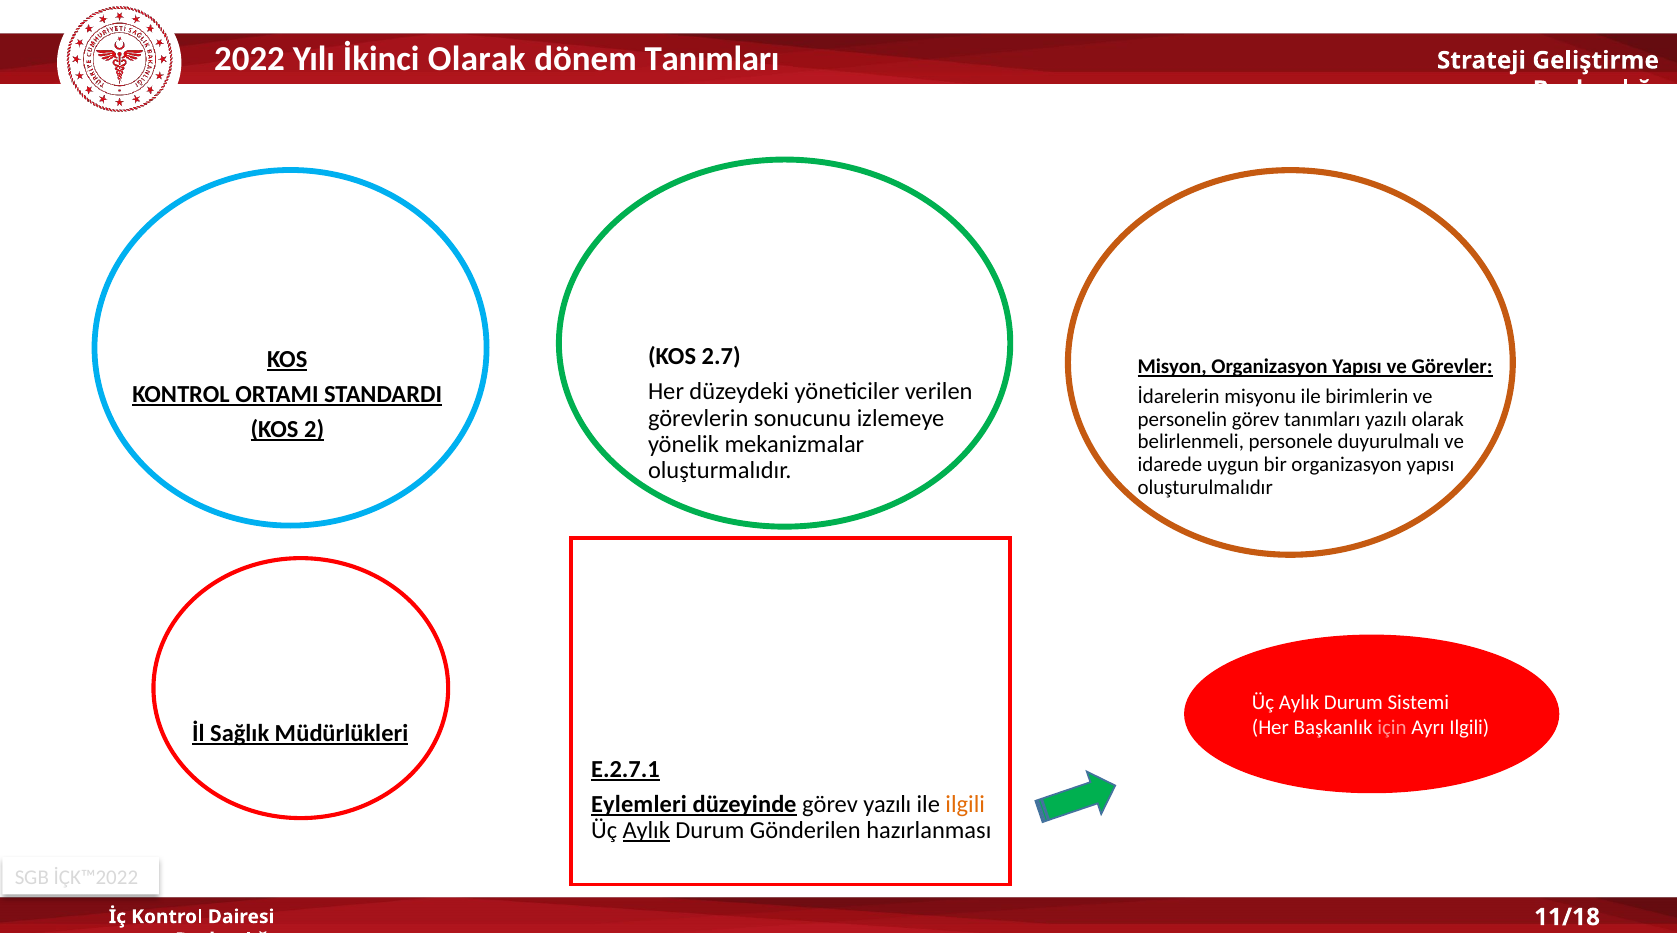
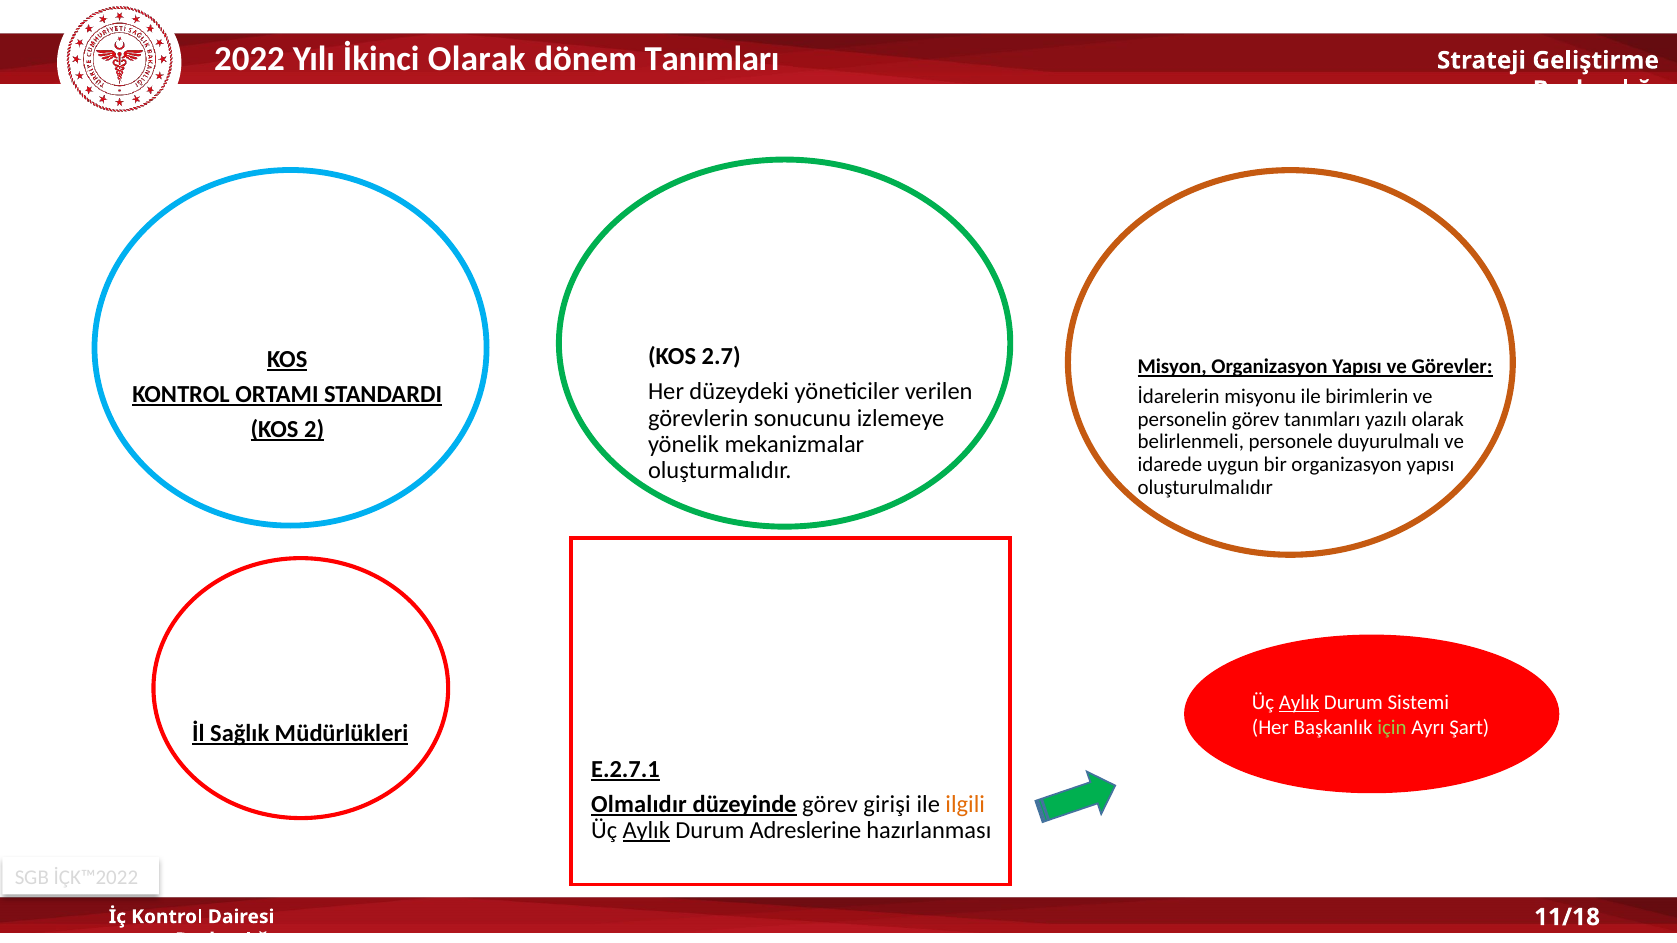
Aylık at (1299, 703) underline: none -> present
için colour: pink -> light green
Ayrı Ilgili: Ilgili -> Şart
Eylemleri: Eylemleri -> Olmalıdır
görev yazılı: yazılı -> girişi
Gönderilen: Gönderilen -> Adreslerine
